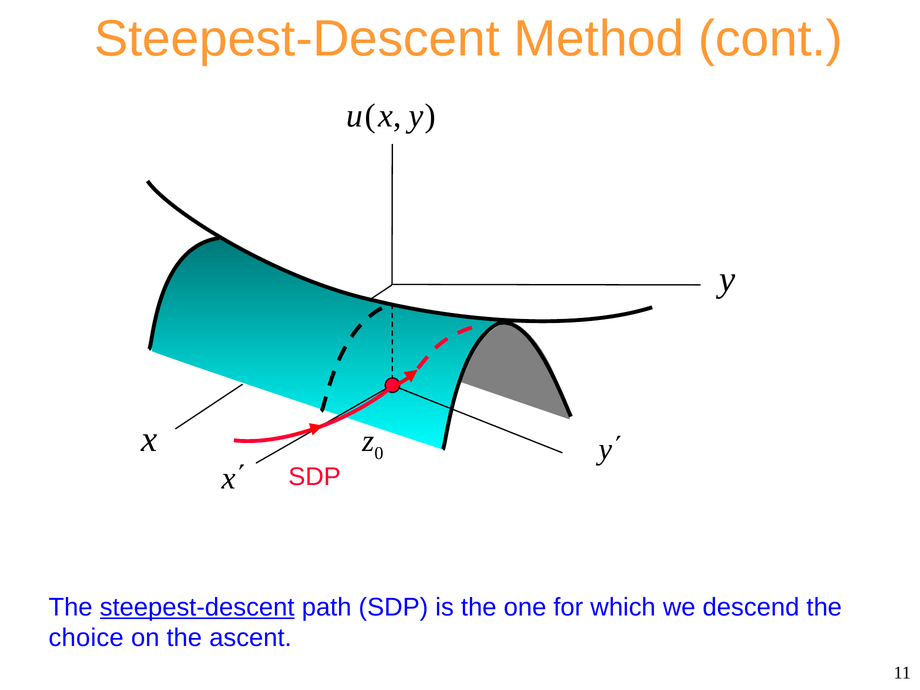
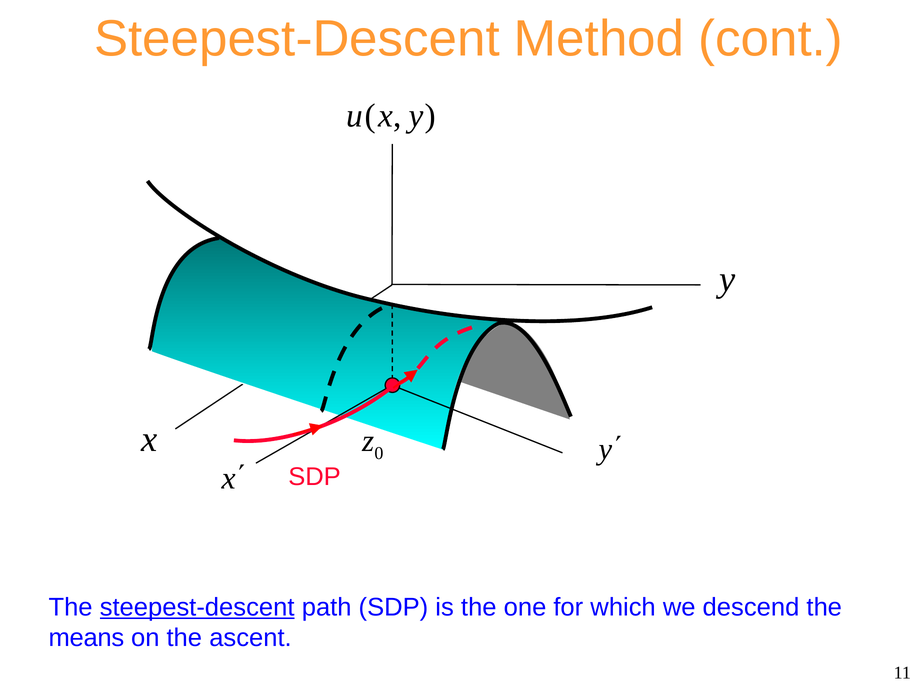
choice: choice -> means
